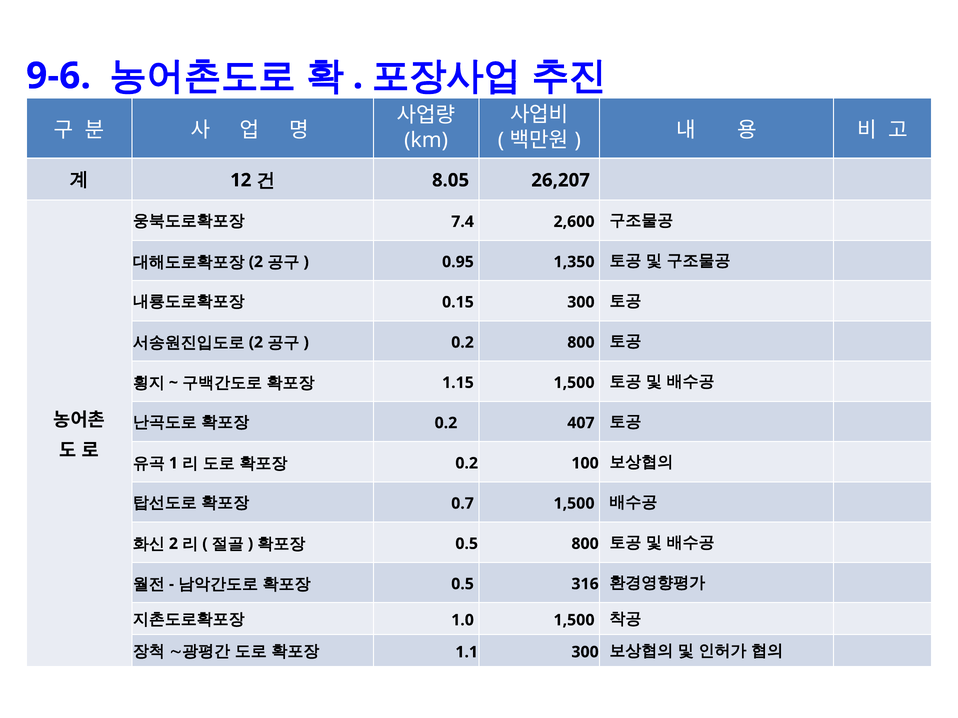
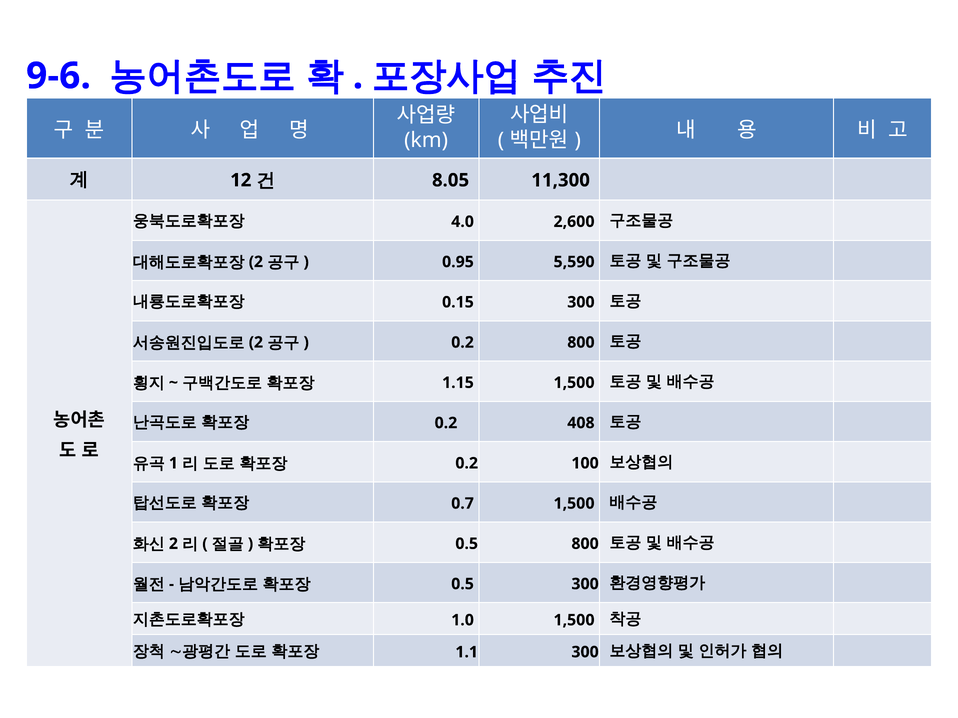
26,207: 26,207 -> 11,300
7.4: 7.4 -> 4.0
1,350: 1,350 -> 5,590
407: 407 -> 408
0.5 316: 316 -> 300
